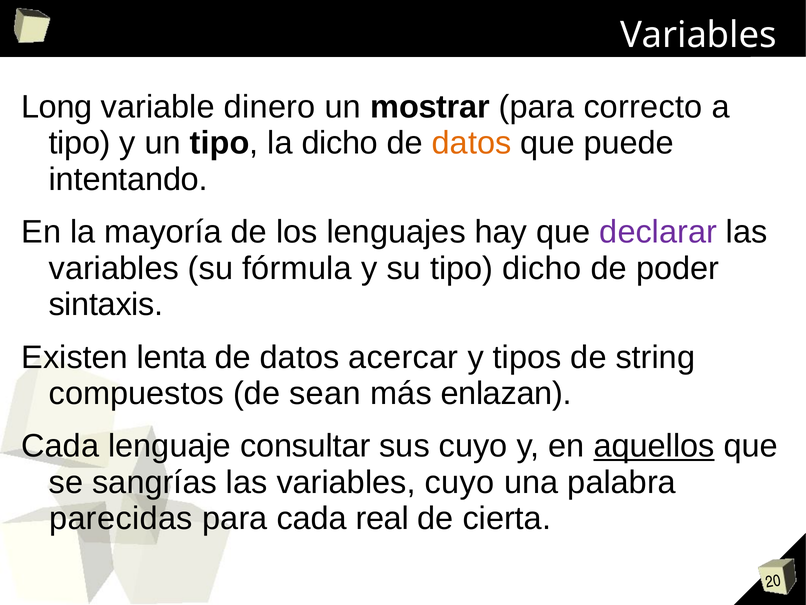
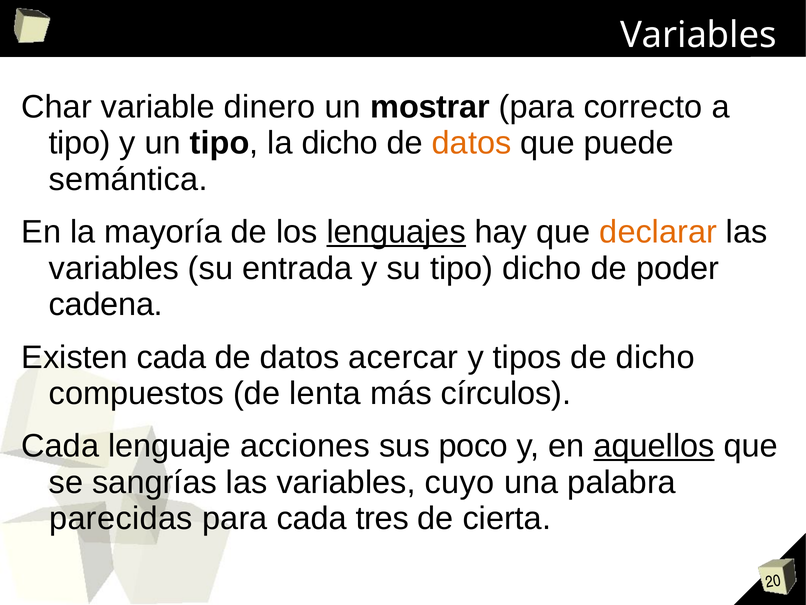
Long: Long -> Char
intentando: intentando -> semántica
lenguajes underline: none -> present
declarar colour: purple -> orange
fórmula: fórmula -> entrada
sintaxis: sintaxis -> cadena
Existen lenta: lenta -> cada
de string: string -> dicho
sean: sean -> lenta
enlazan: enlazan -> círculos
consultar: consultar -> acciones
sus cuyo: cuyo -> poco
real: real -> tres
